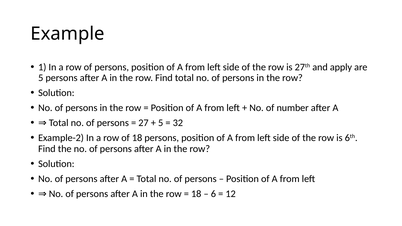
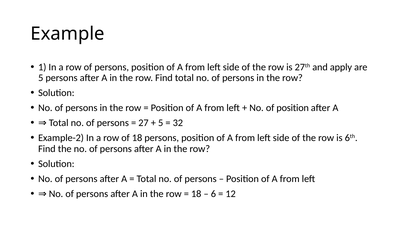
of number: number -> position
